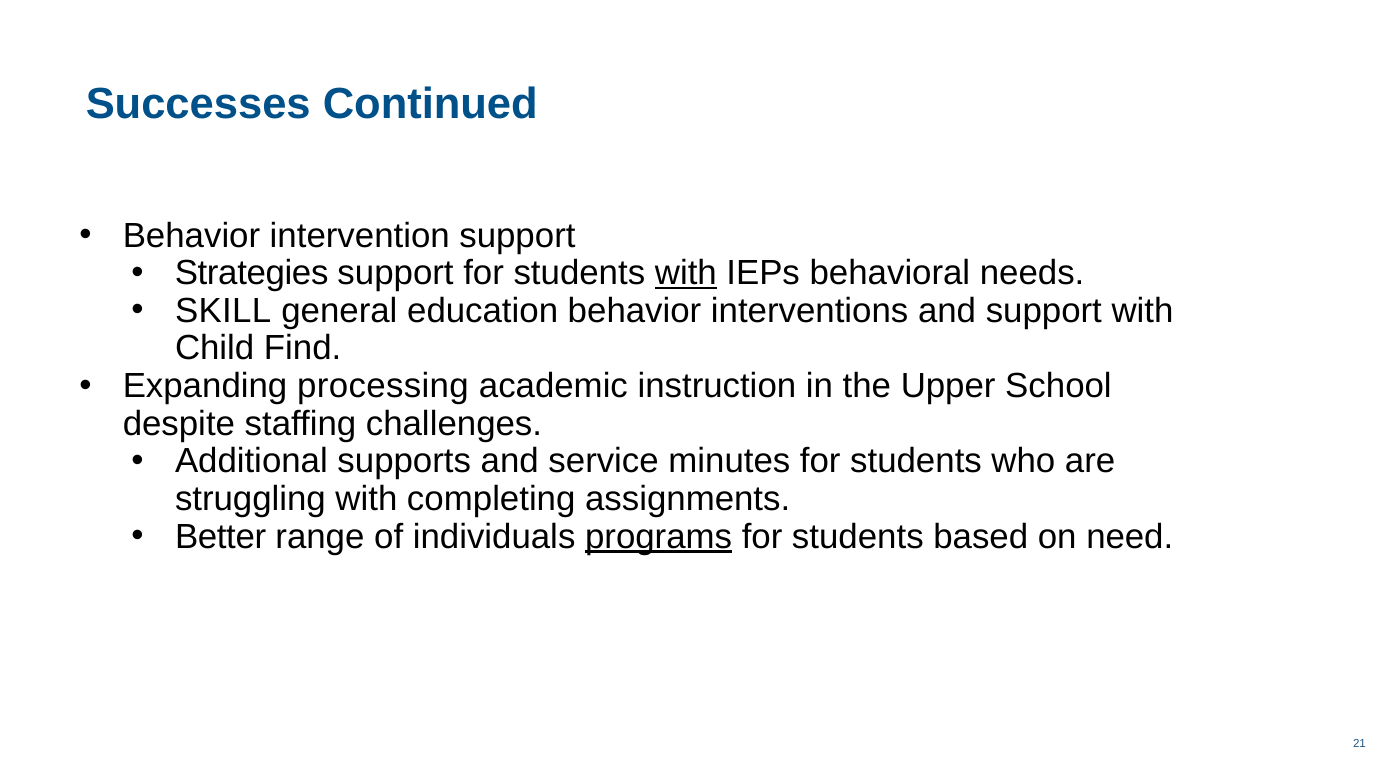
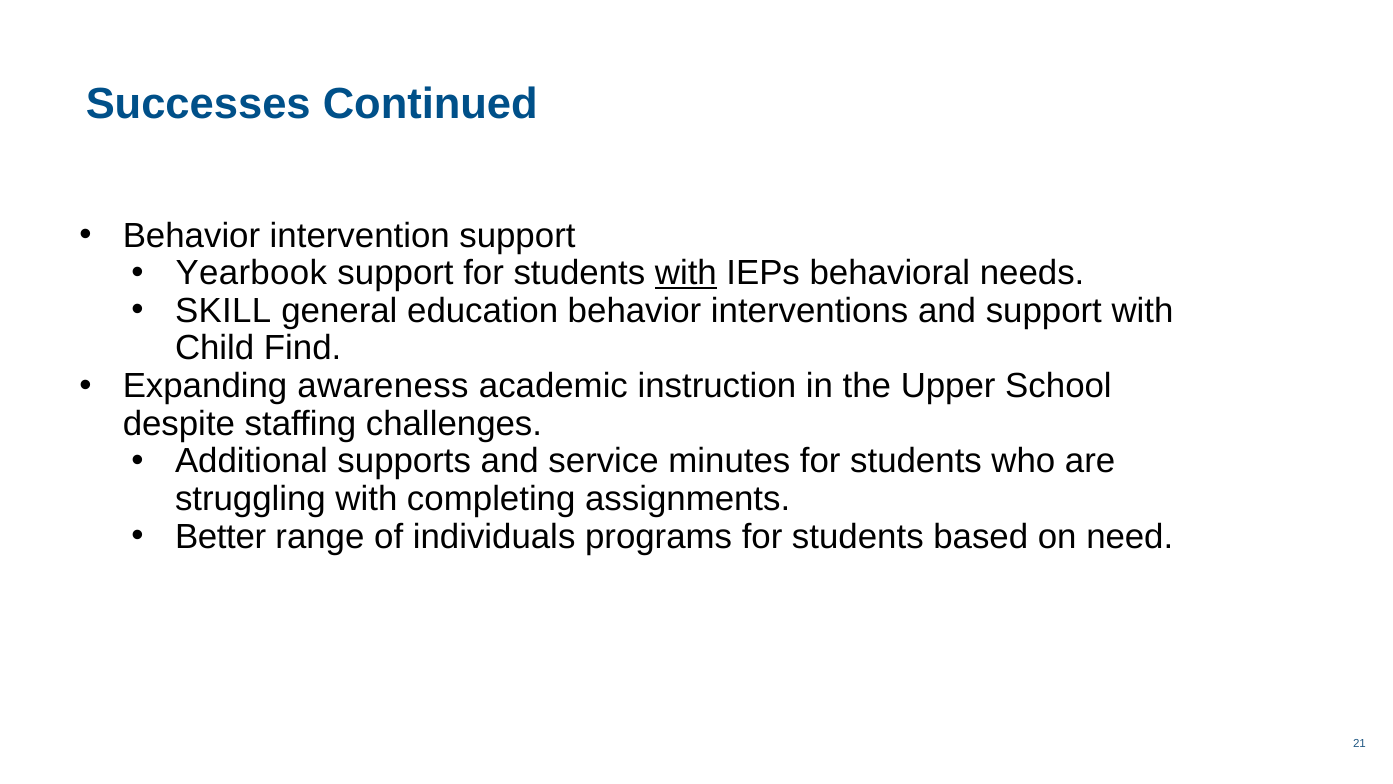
Strategies: Strategies -> Yearbook
processing: processing -> awareness
programs underline: present -> none
